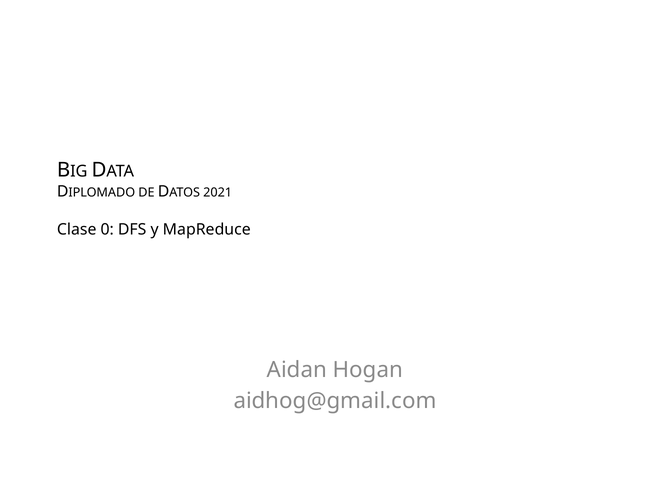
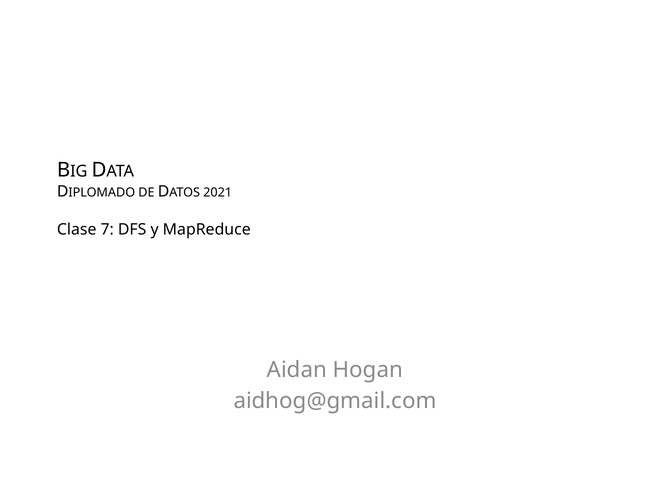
0: 0 -> 7
